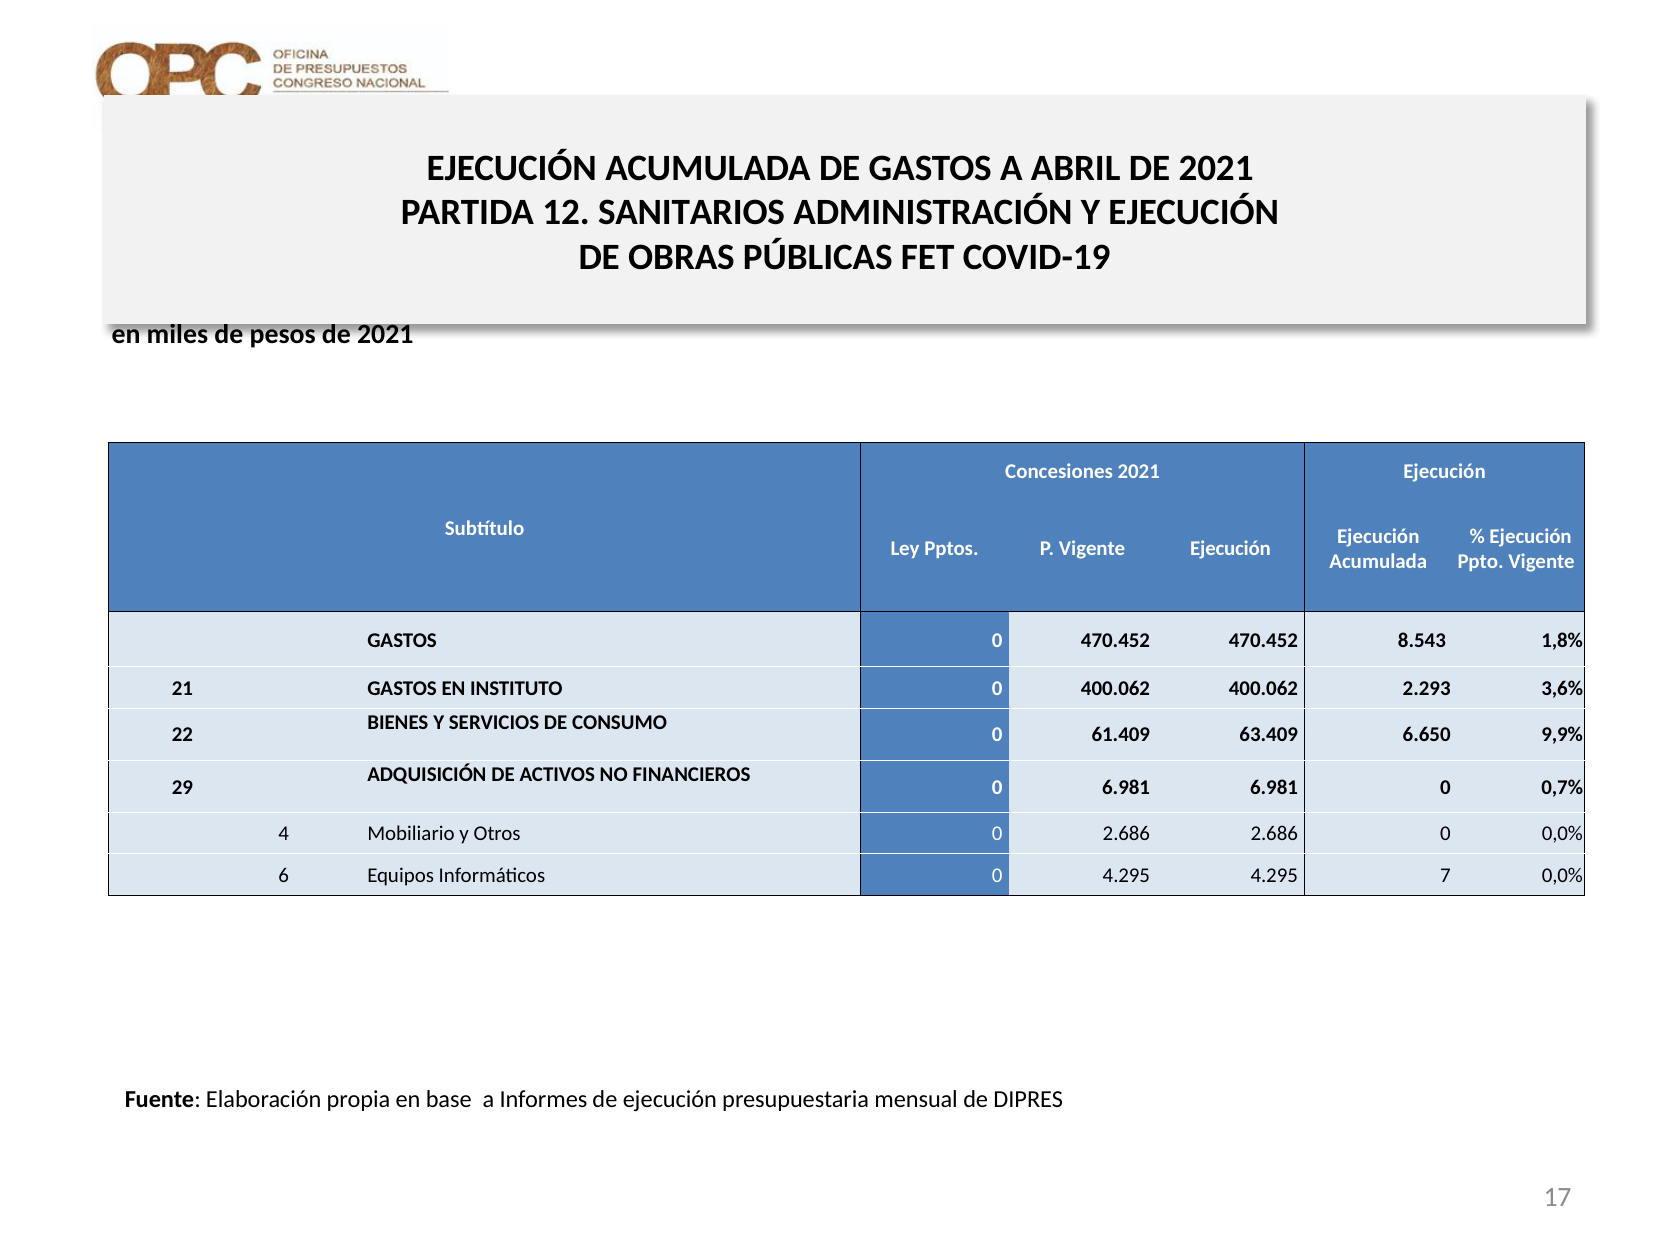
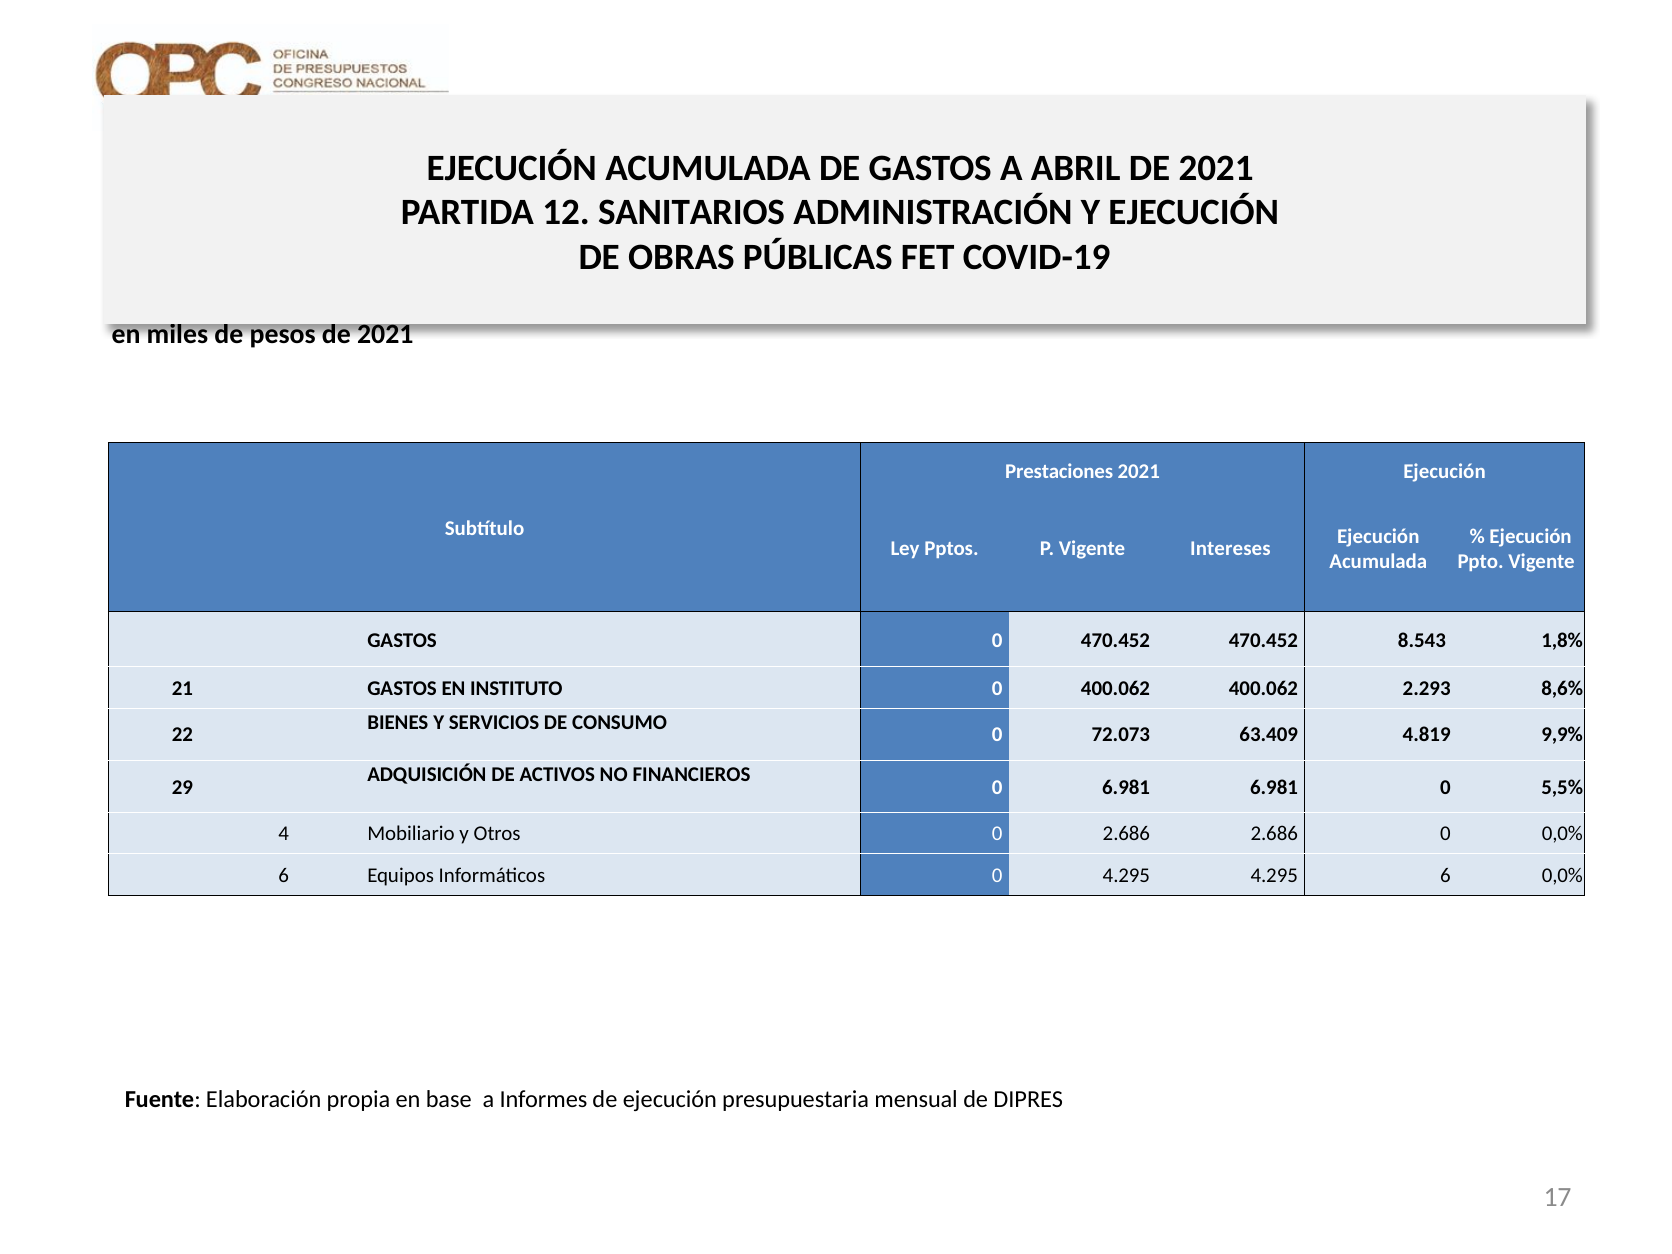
Concesiones: Concesiones -> Prestaciones
Vigente Ejecución: Ejecución -> Intereses
3,6%: 3,6% -> 8,6%
61.409: 61.409 -> 72.073
6.650: 6.650 -> 4.819
0,7%: 0,7% -> 5,5%
4.295 7: 7 -> 6
